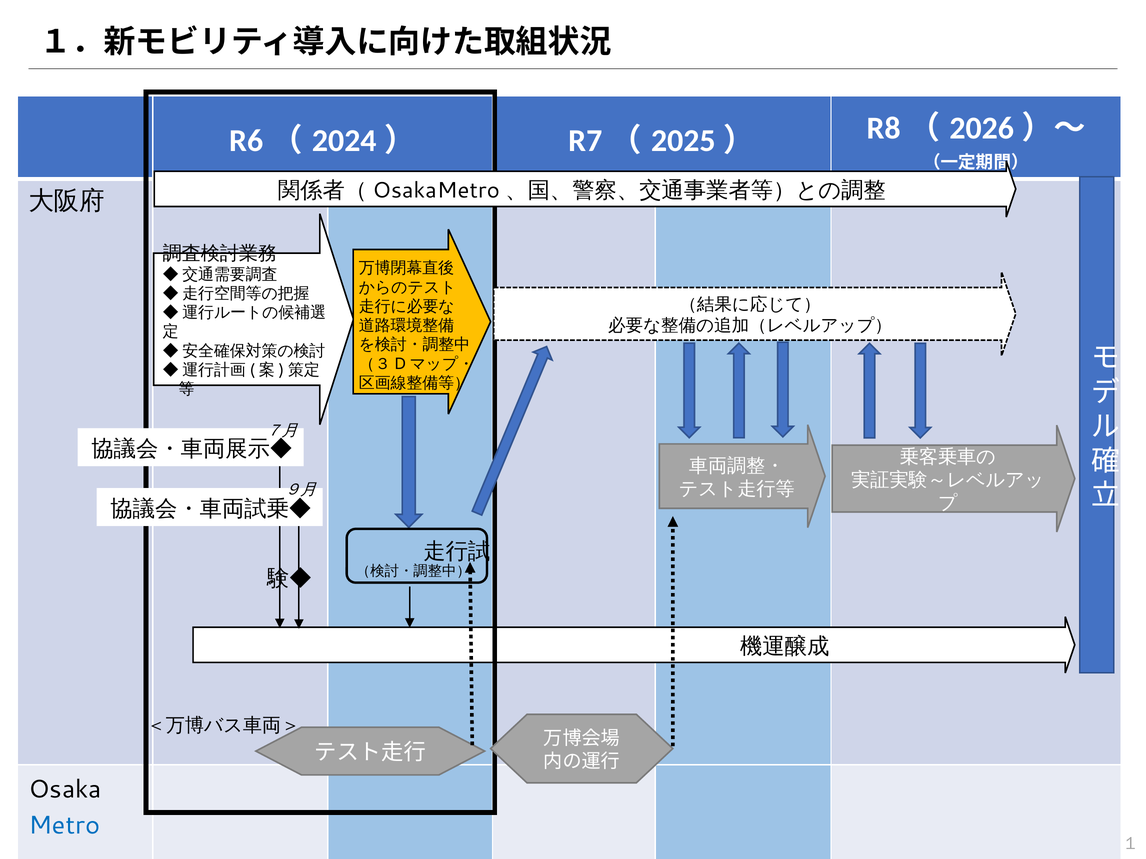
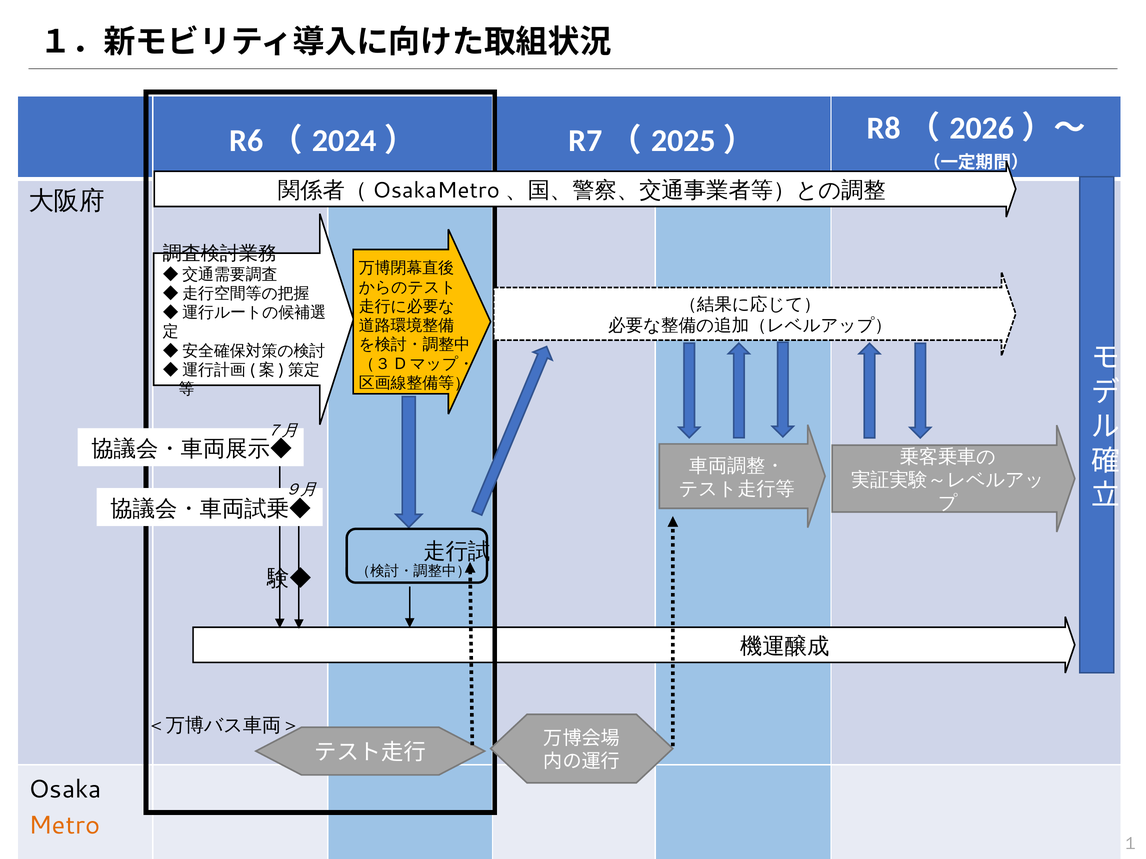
Metro colour: blue -> orange
